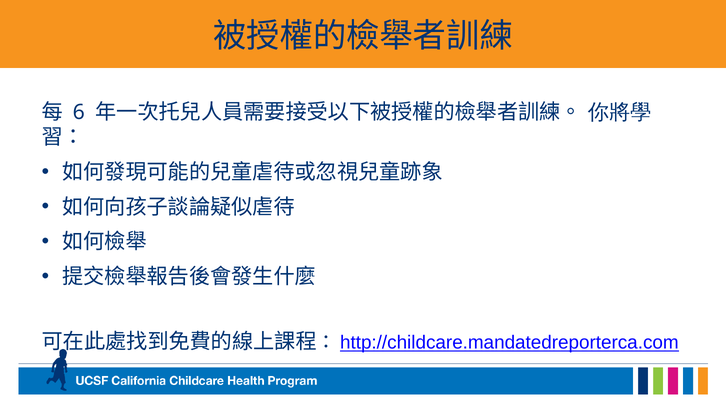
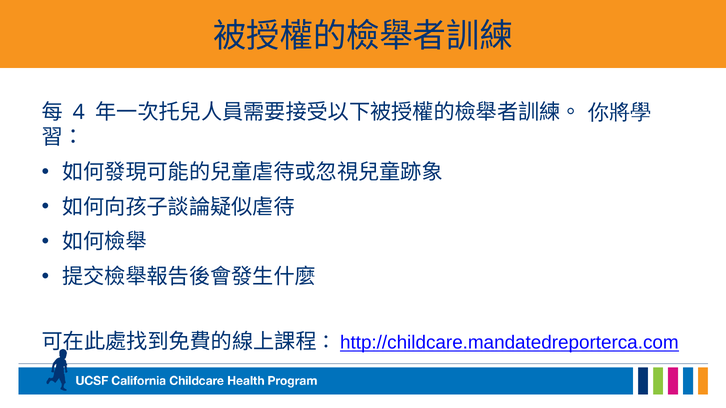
6: 6 -> 4
